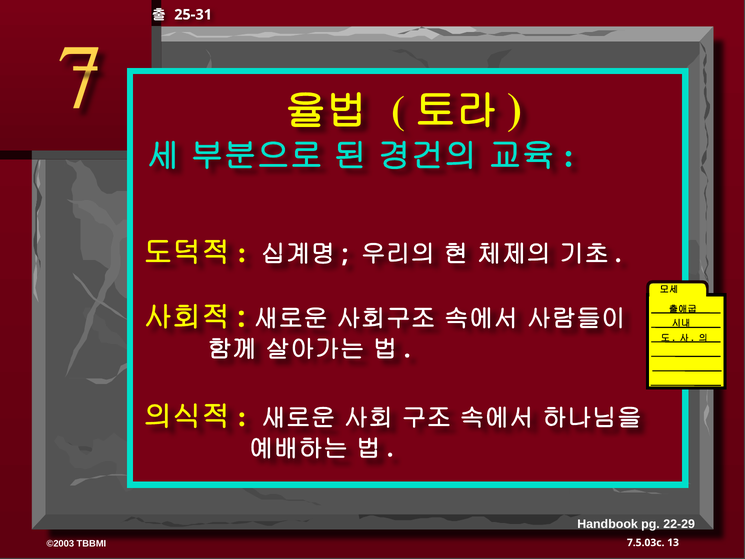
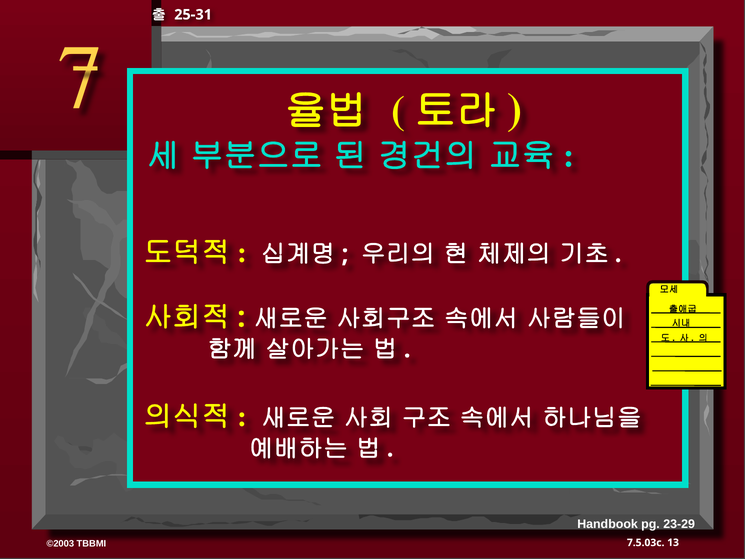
22-29: 22-29 -> 23-29
